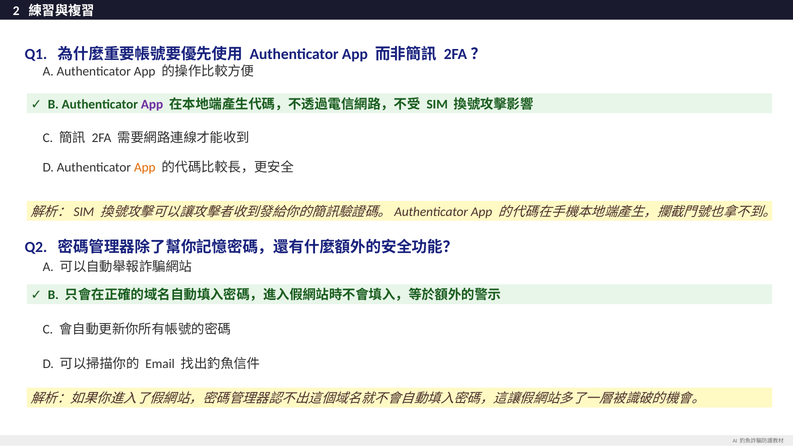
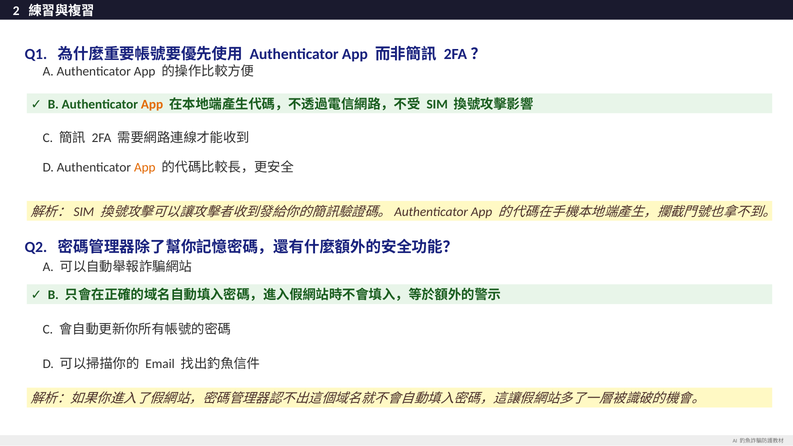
App at (152, 104) colour: purple -> orange
